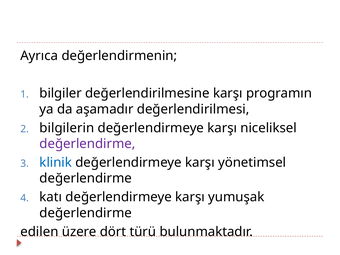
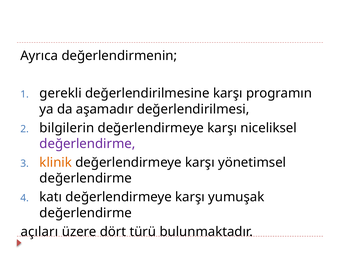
bilgiler: bilgiler -> gerekli
klinik colour: blue -> orange
edilen: edilen -> açıları
